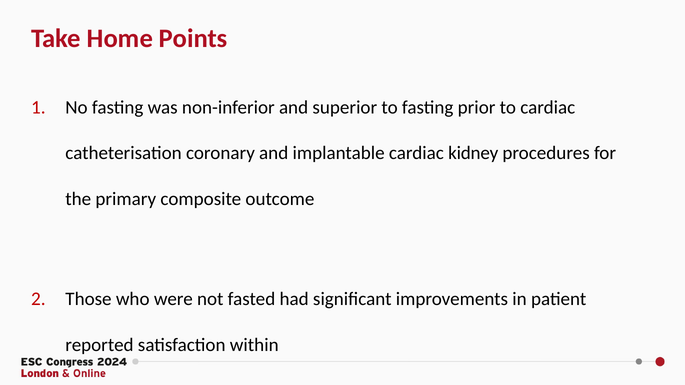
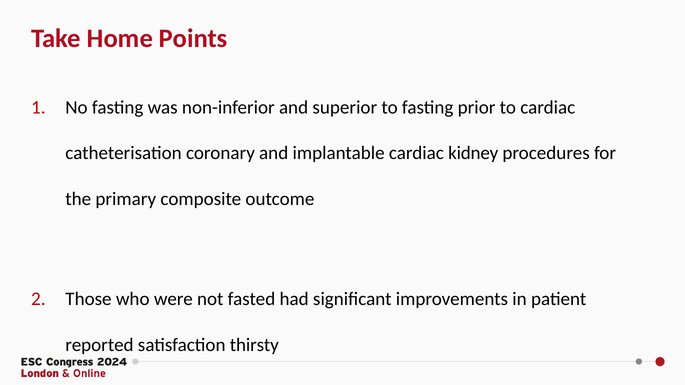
within: within -> thirsty
